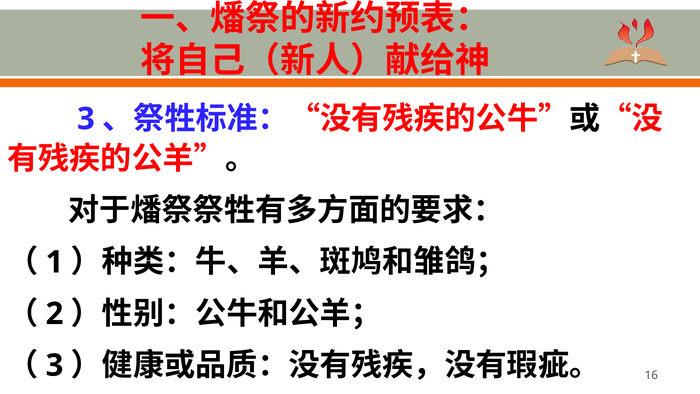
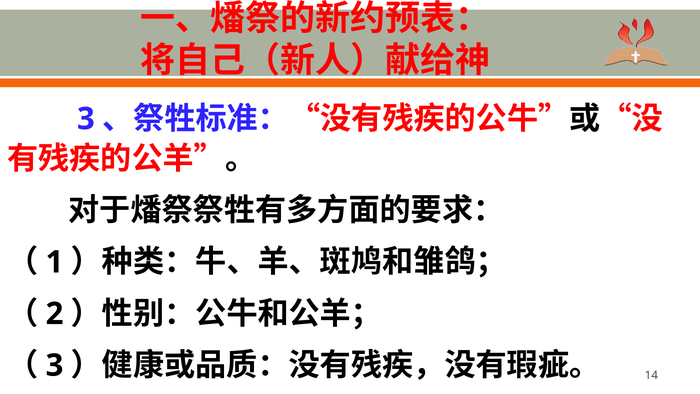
16: 16 -> 14
